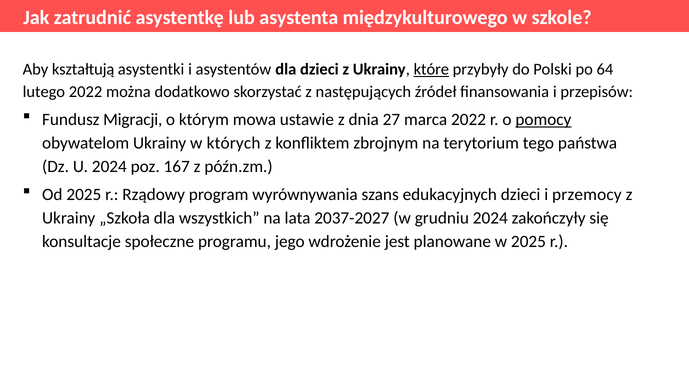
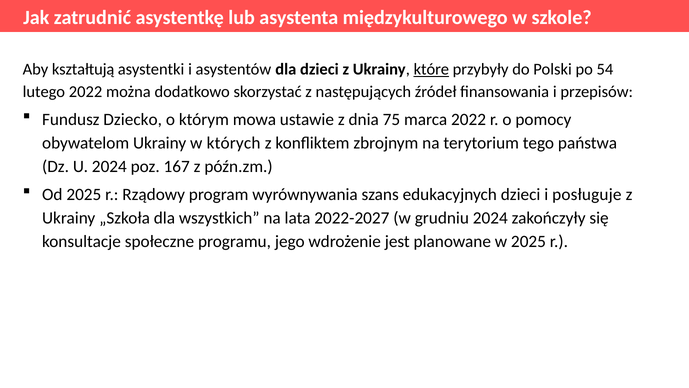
64: 64 -> 54
Migracji: Migracji -> Dziecko
27: 27 -> 75
pomocy underline: present -> none
przemocy: przemocy -> posługuje
2037-2027: 2037-2027 -> 2022-2027
